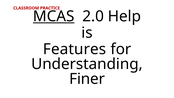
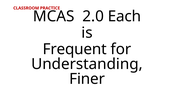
MCAS underline: present -> none
Help: Help -> Each
Features: Features -> Frequent
